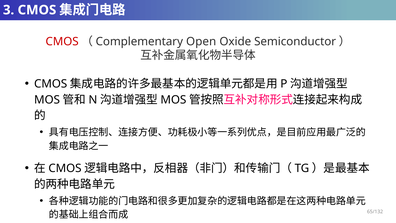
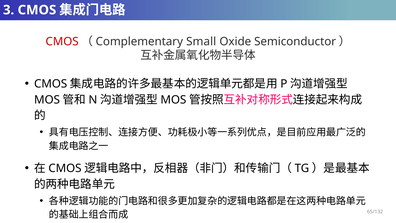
Open: Open -> Small
